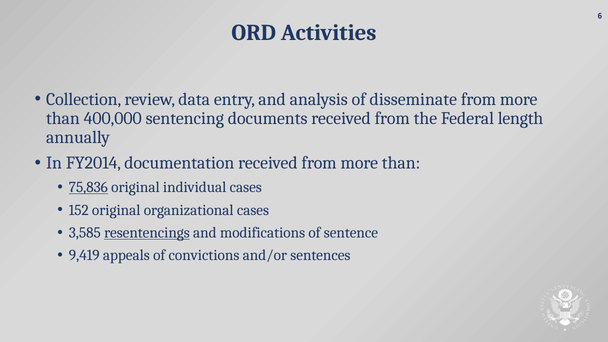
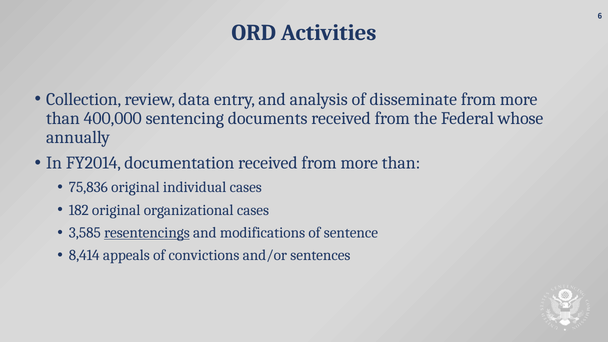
length: length -> whose
75,836 underline: present -> none
152: 152 -> 182
9,419: 9,419 -> 8,414
